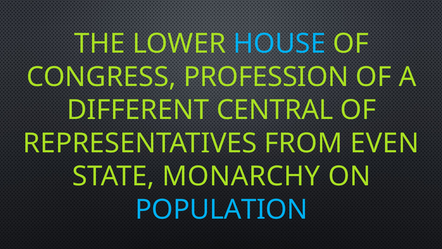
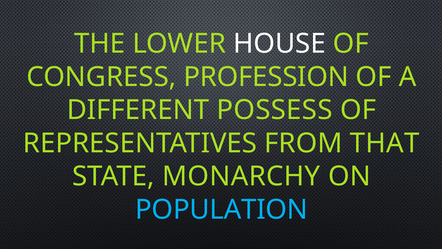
HOUSE colour: light blue -> white
CENTRAL: CENTRAL -> POSSESS
EVEN: EVEN -> THAT
